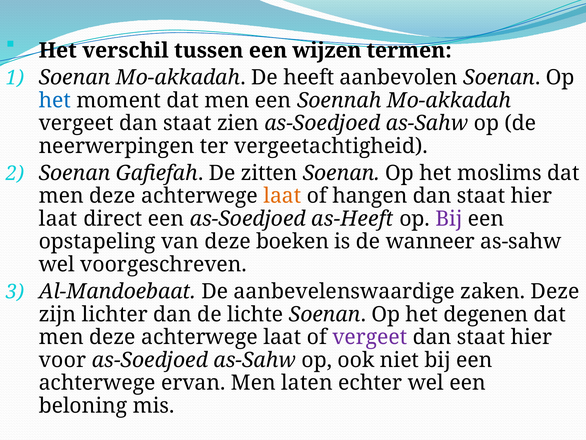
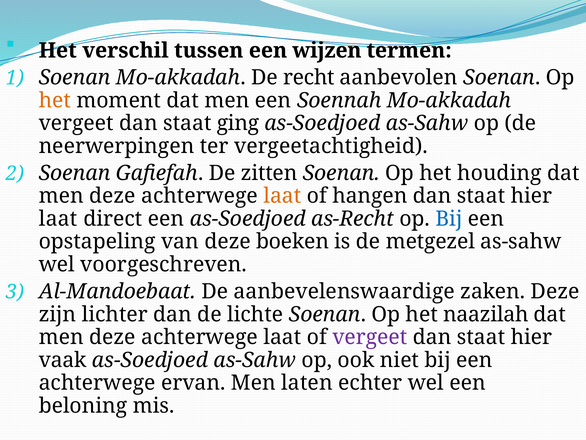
heeft: heeft -> recht
het at (55, 100) colour: blue -> orange
zien: zien -> ging
moslims: moslims -> houding
as-Heeft: as-Heeft -> as-Recht
Bij at (449, 219) colour: purple -> blue
wanneer: wanneer -> metgezel
degenen: degenen -> naazilah
voor: voor -> vaak
